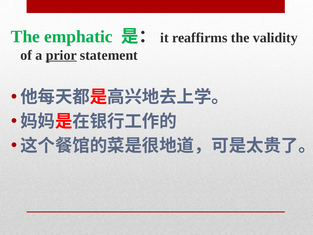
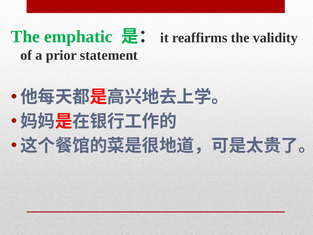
prior underline: present -> none
